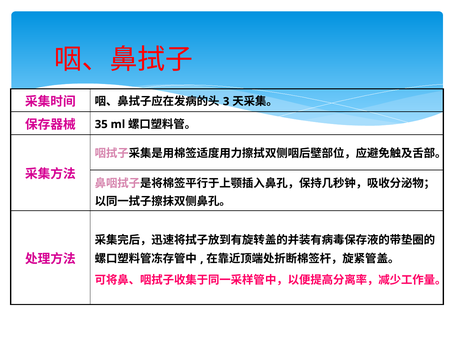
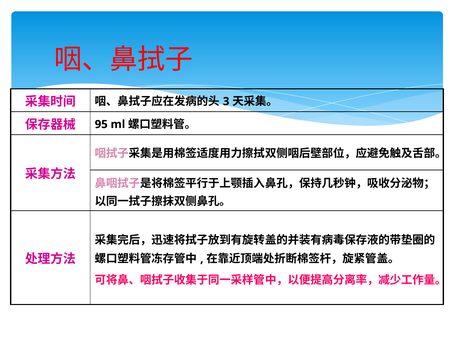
35: 35 -> 95
